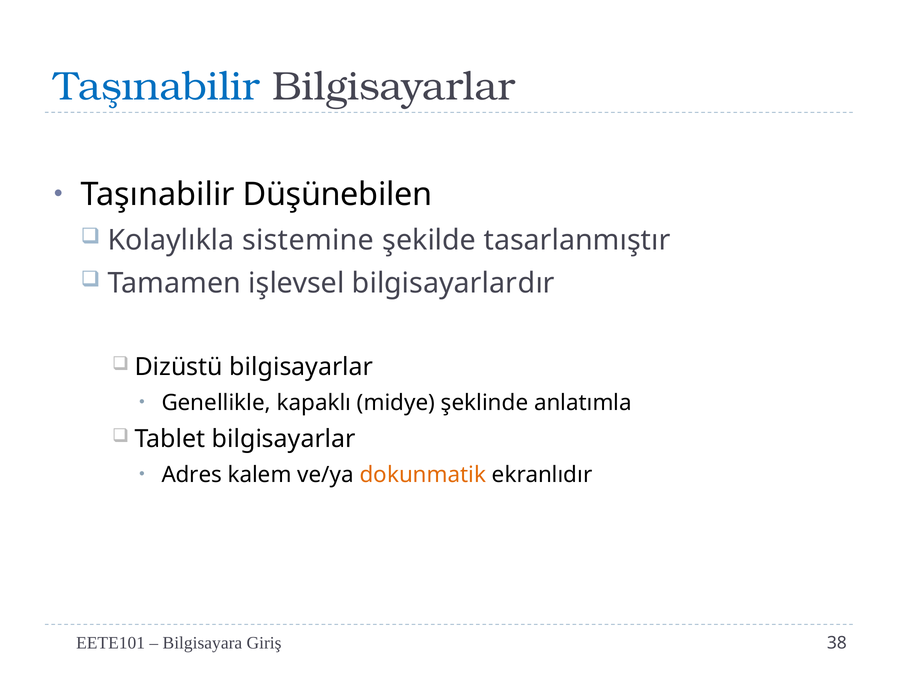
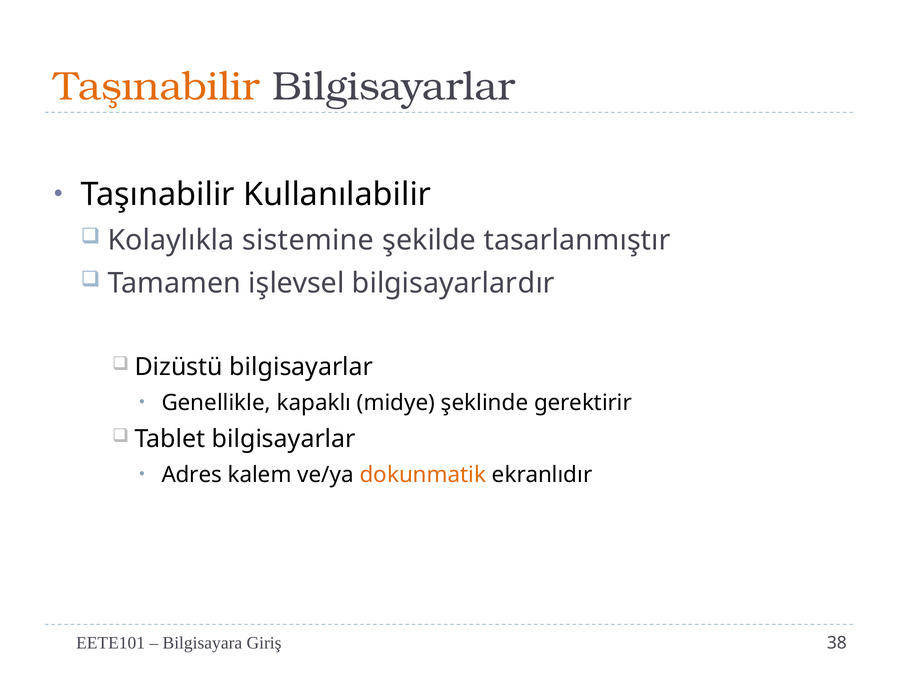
Taşınabilir at (157, 87) colour: blue -> orange
Düşünebilen: Düşünebilen -> Kullanılabilir
anlatımla: anlatımla -> gerektirir
